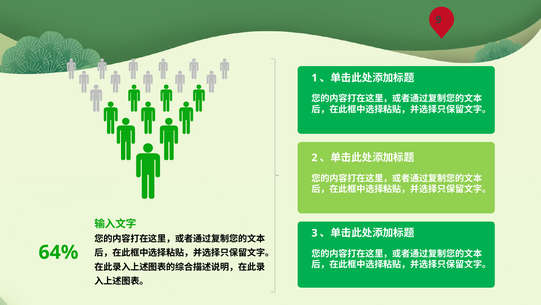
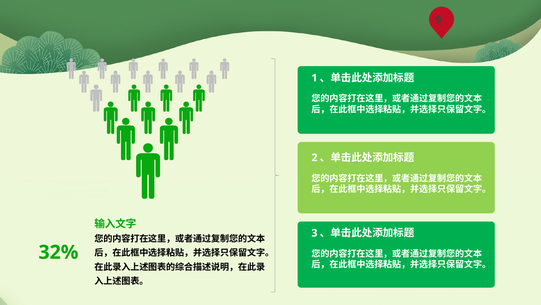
64%: 64% -> 32%
